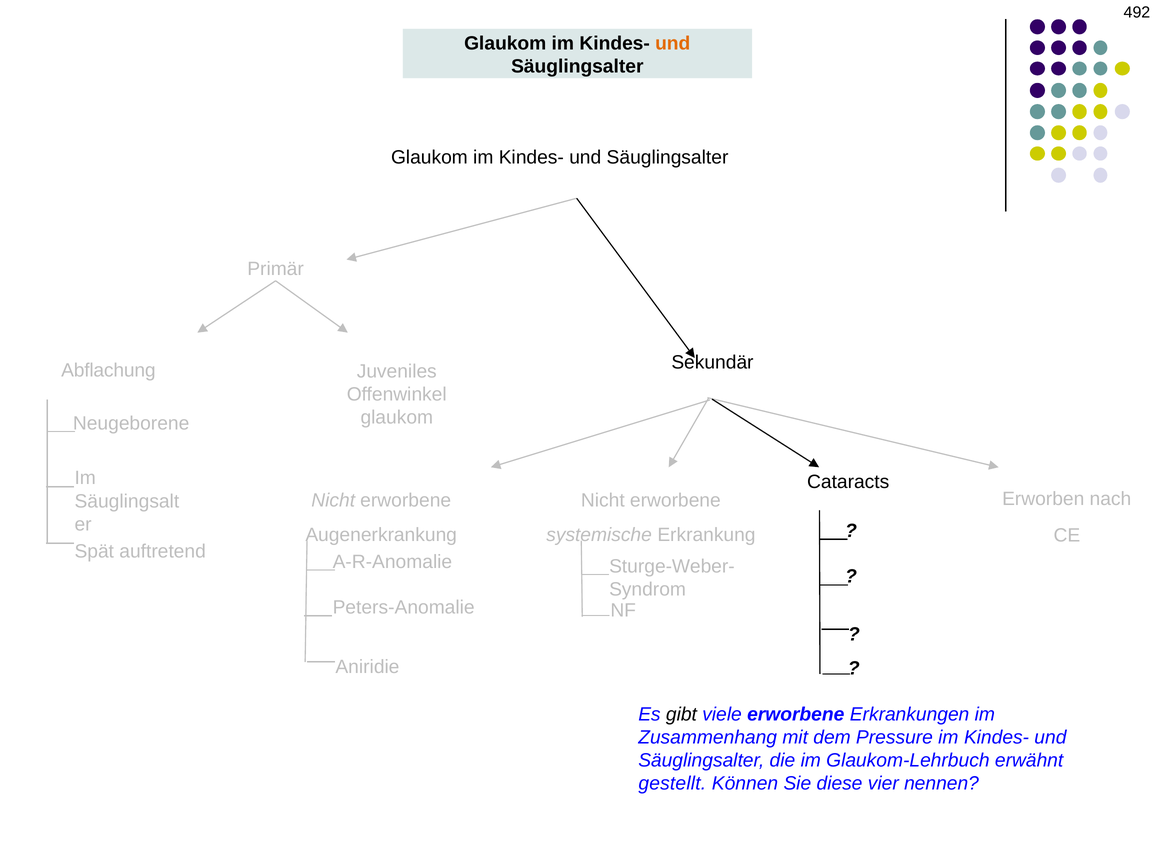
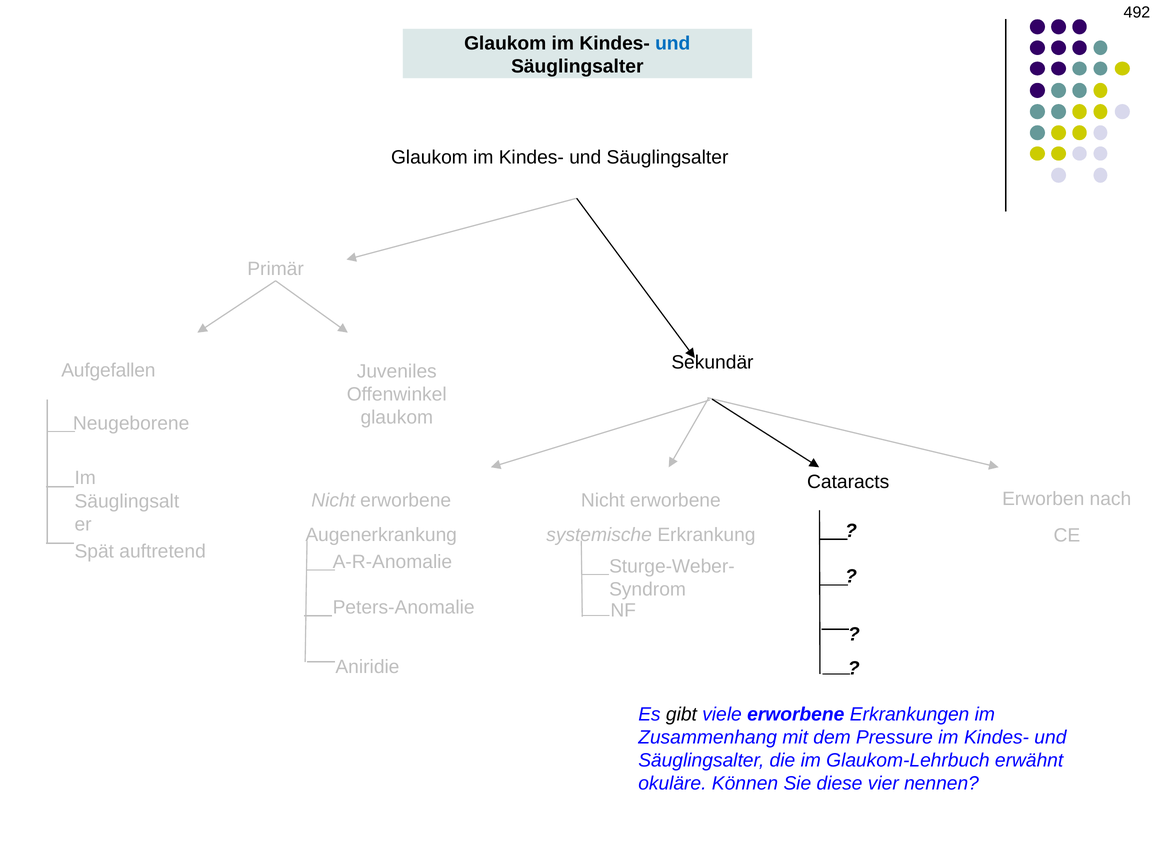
und at (673, 43) colour: orange -> blue
Abflachung: Abflachung -> Aufgefallen
gestellt: gestellt -> okuläre
